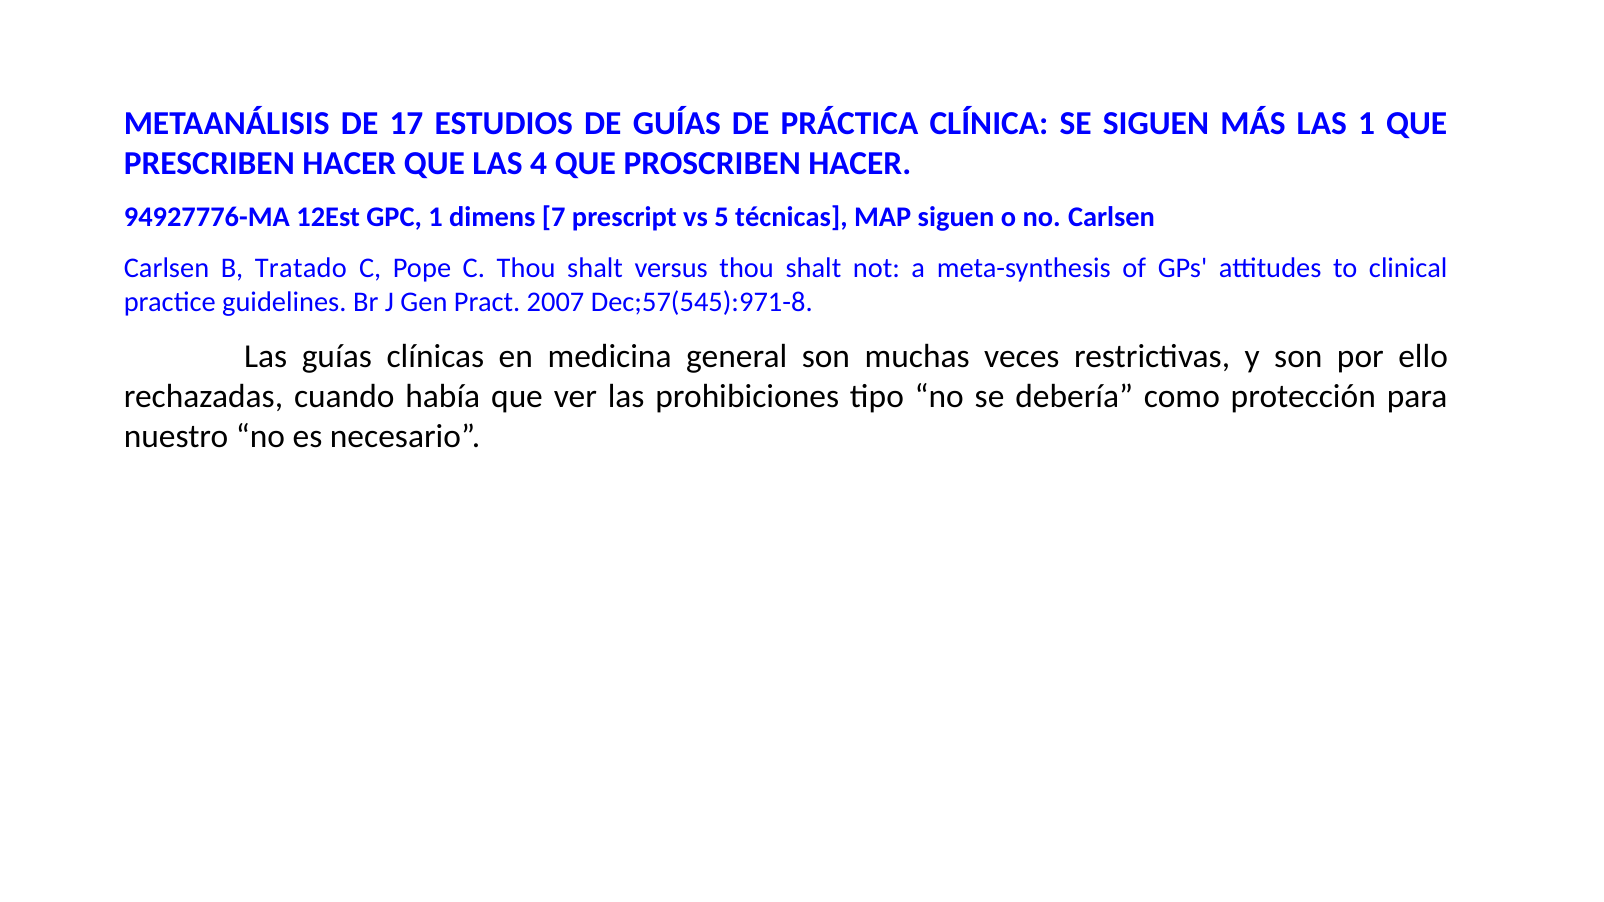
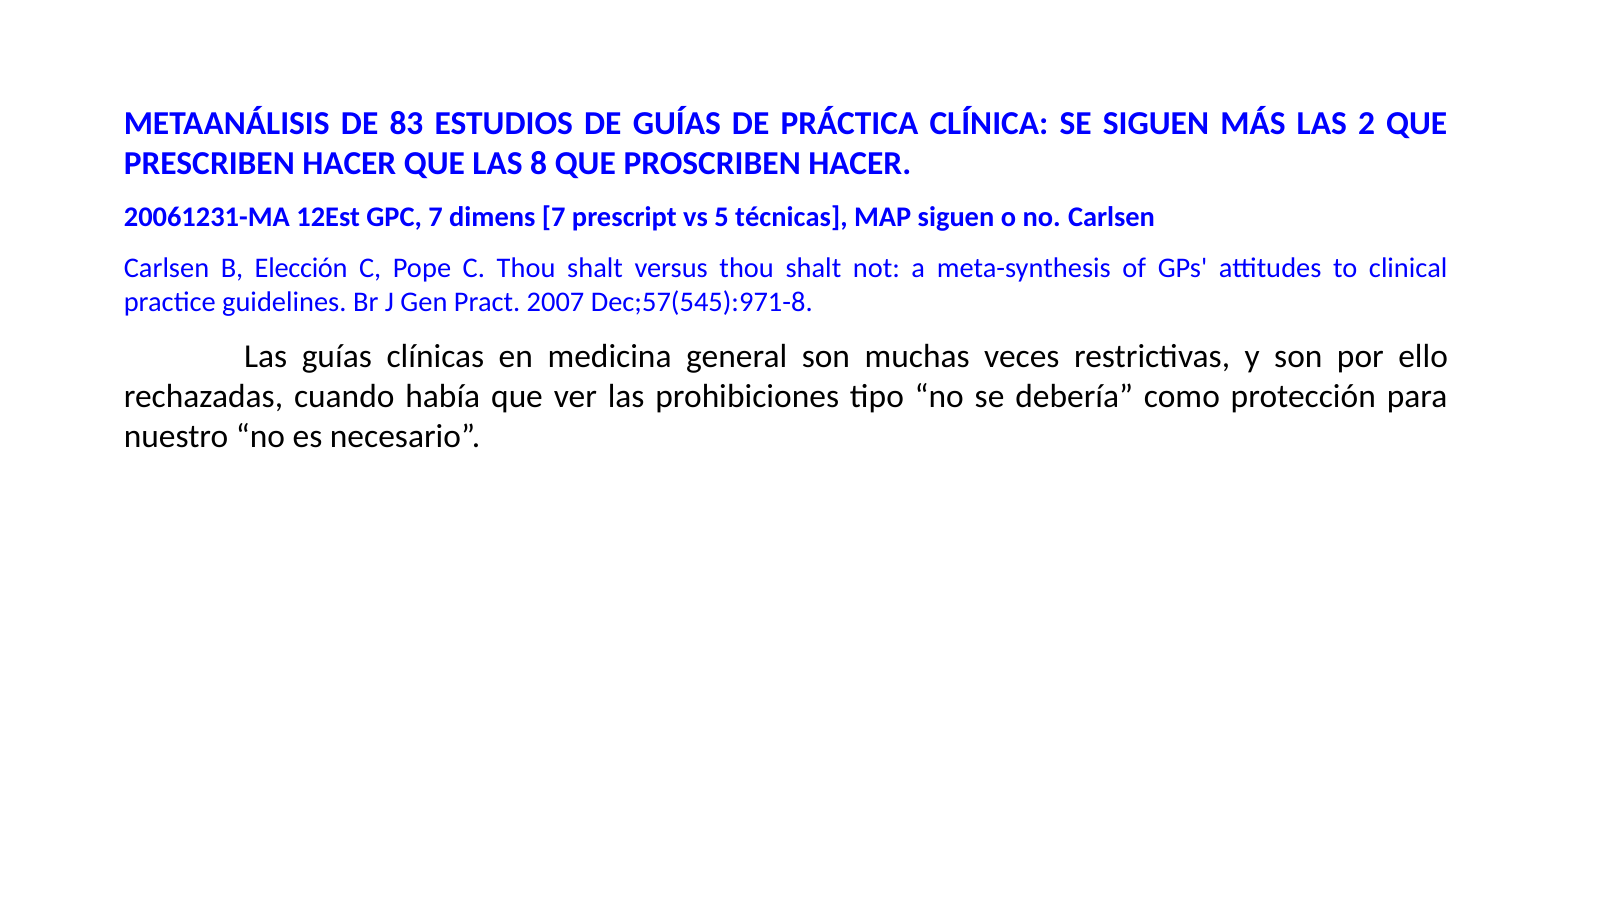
17: 17 -> 83
LAS 1: 1 -> 2
4: 4 -> 8
94927776-MA: 94927776-MA -> 20061231-MA
GPC 1: 1 -> 7
Tratado: Tratado -> Elección
